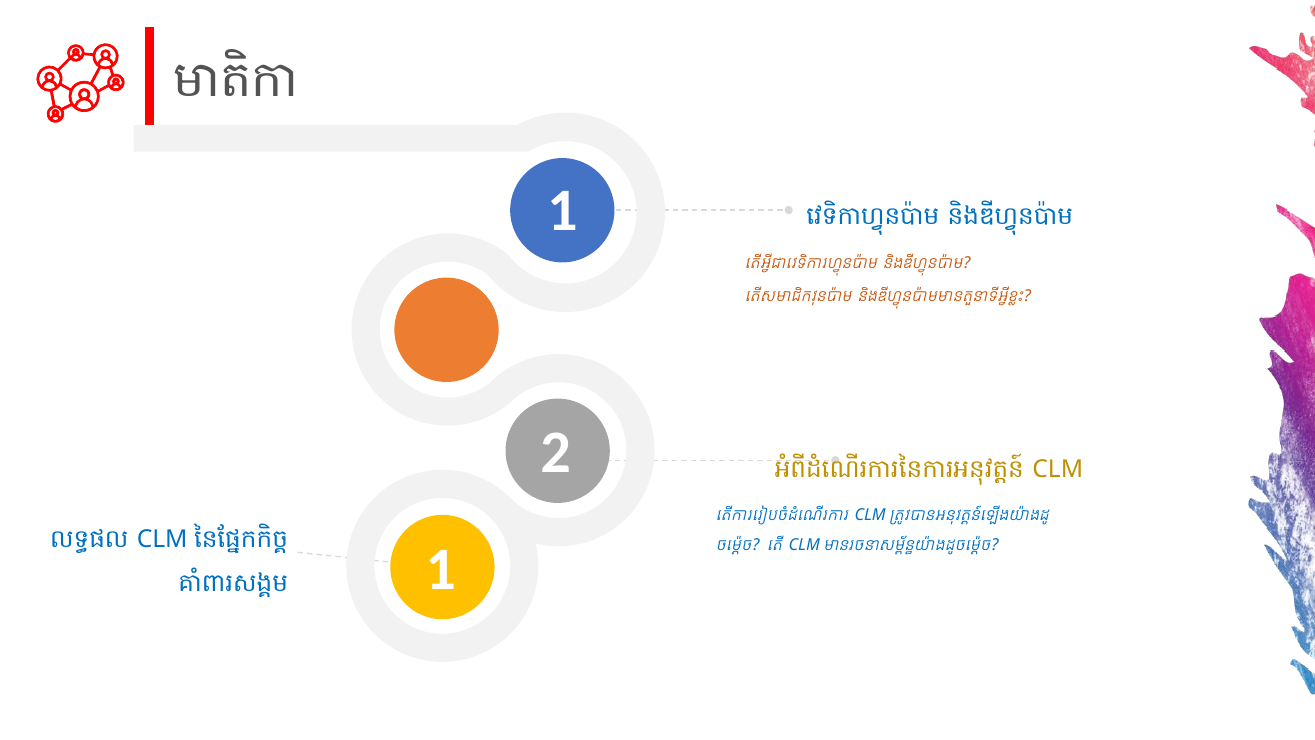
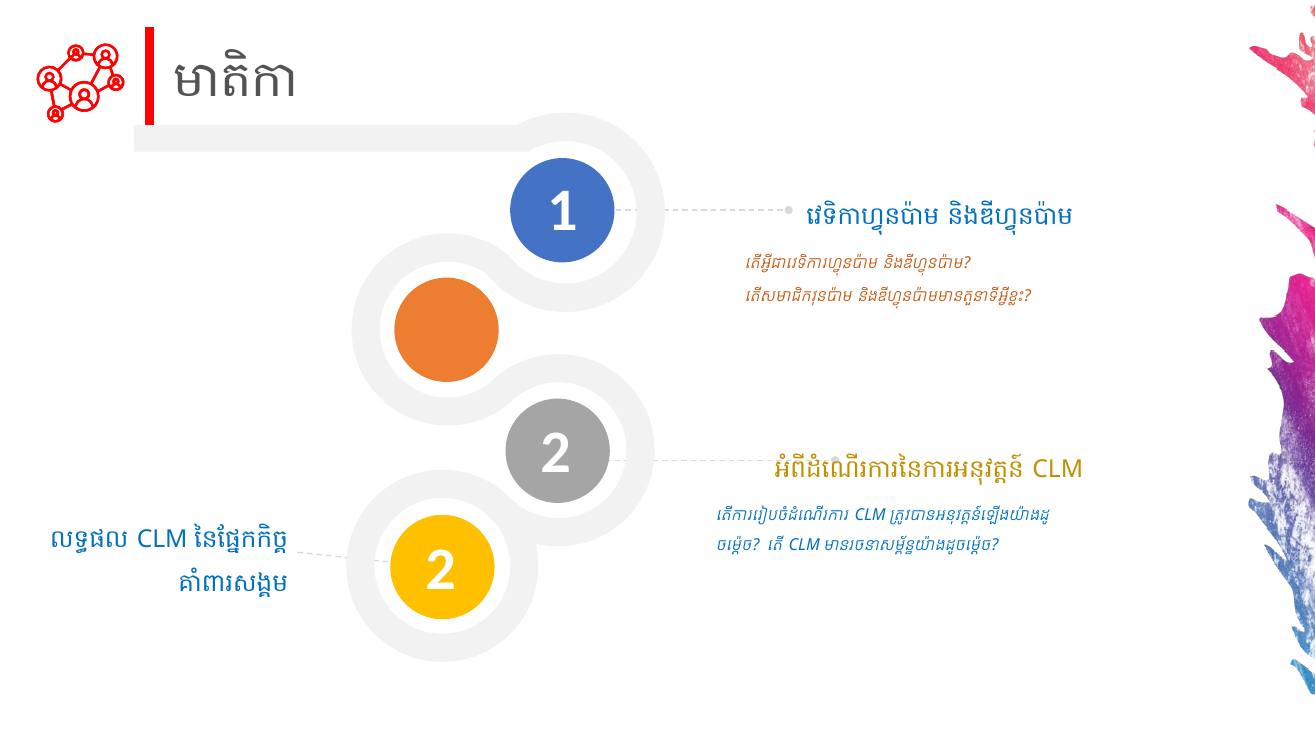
1 at (441, 569): 1 -> 2
